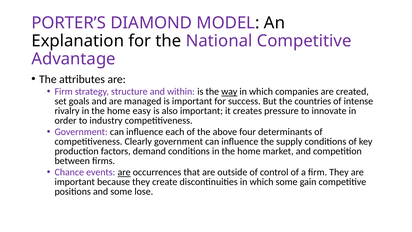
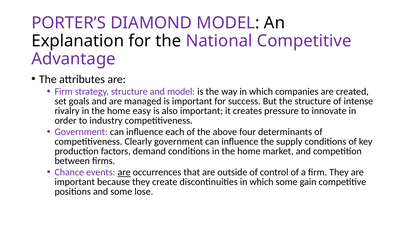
and within: within -> model
way underline: present -> none
the countries: countries -> structure
